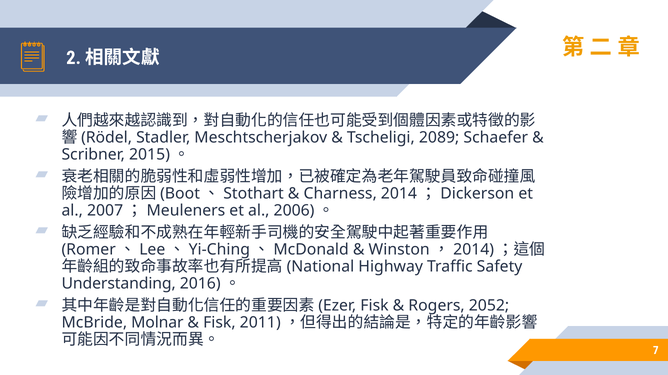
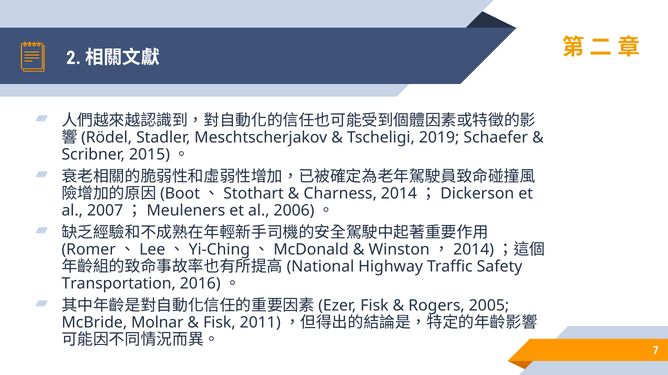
2089: 2089 -> 2019
Understanding: Understanding -> Transportation
2052: 2052 -> 2005
